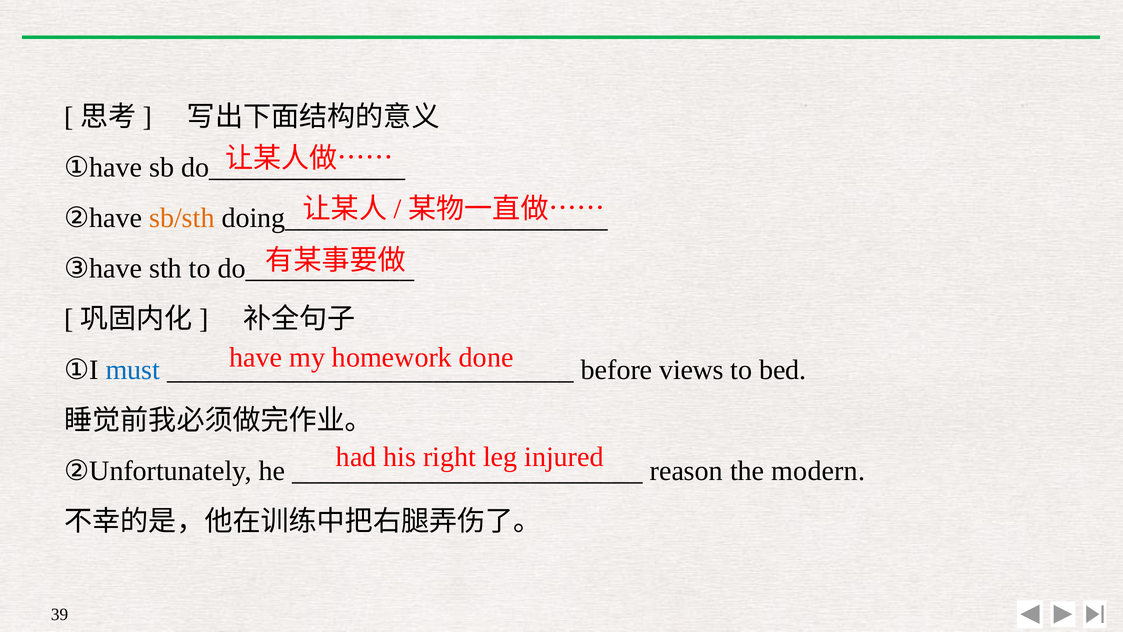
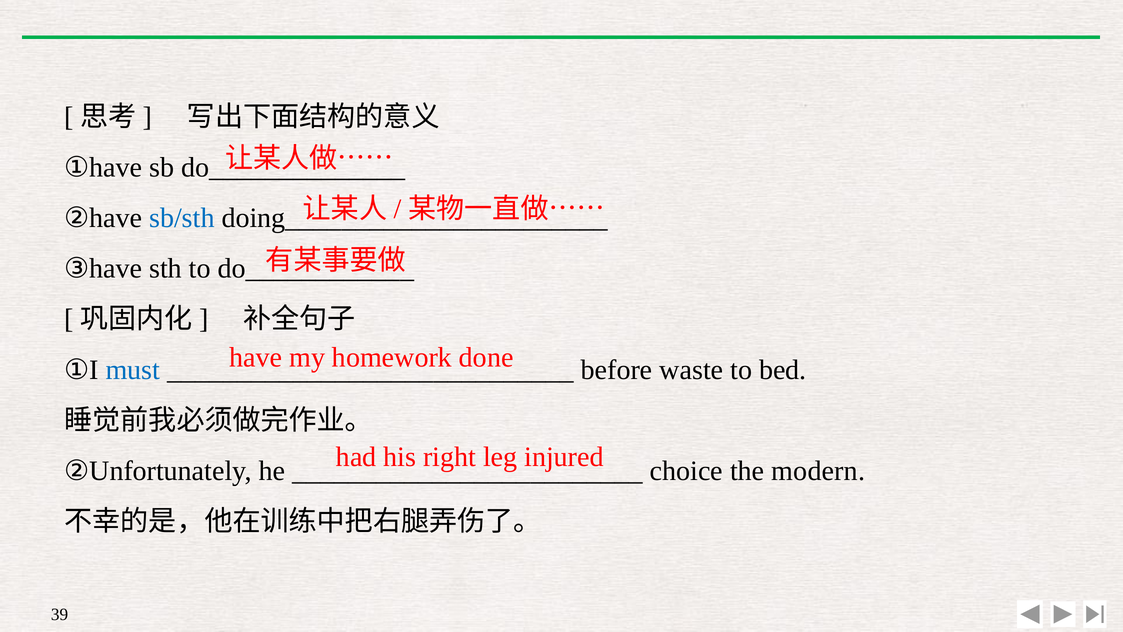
sb/sth colour: orange -> blue
views: views -> waste
reason: reason -> choice
